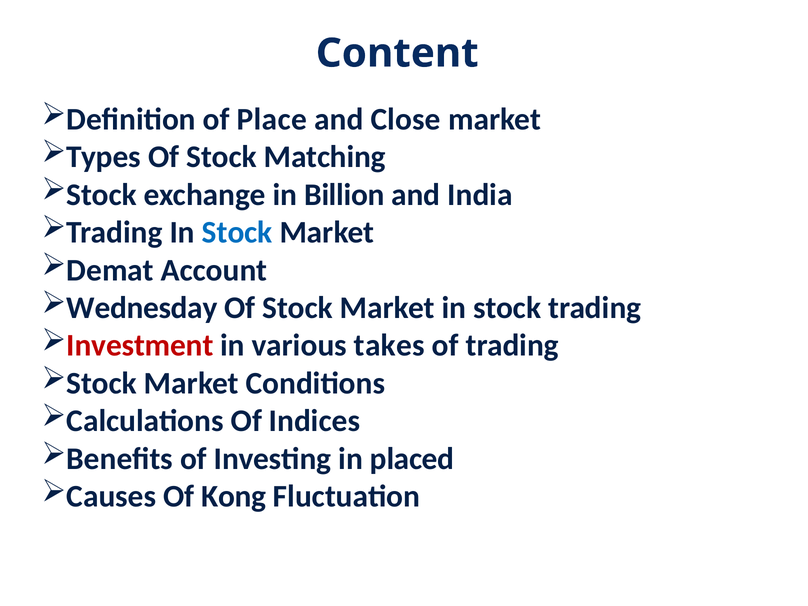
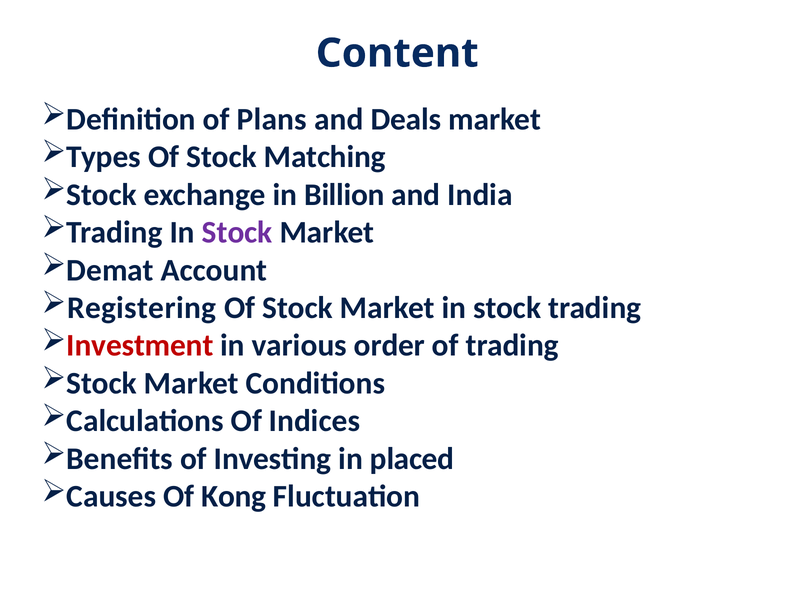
Place: Place -> Plans
Close: Close -> Deals
Stock at (237, 232) colour: blue -> purple
Wednesday: Wednesday -> Registering
takes: takes -> order
